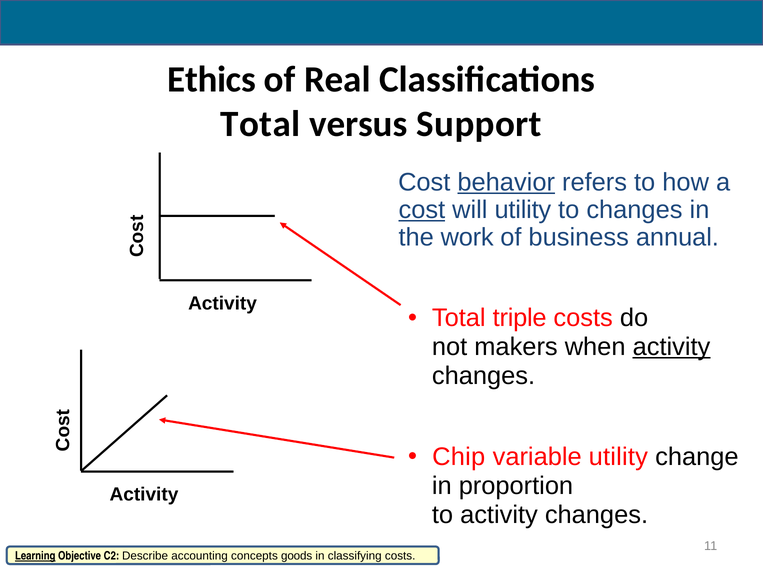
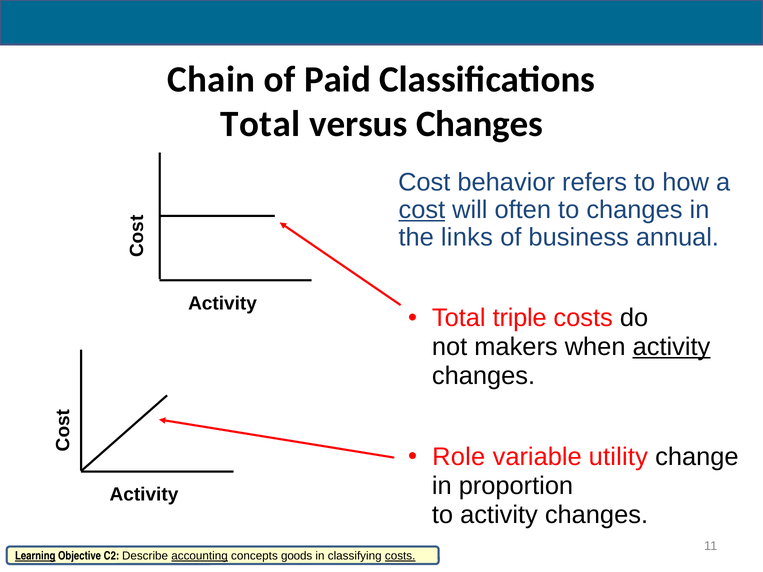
Ethics: Ethics -> Chain
Real: Real -> Paid
versus Support: Support -> Changes
behavior underline: present -> none
will utility: utility -> often
work: work -> links
Chip: Chip -> Role
accounting underline: none -> present
costs at (400, 556) underline: none -> present
